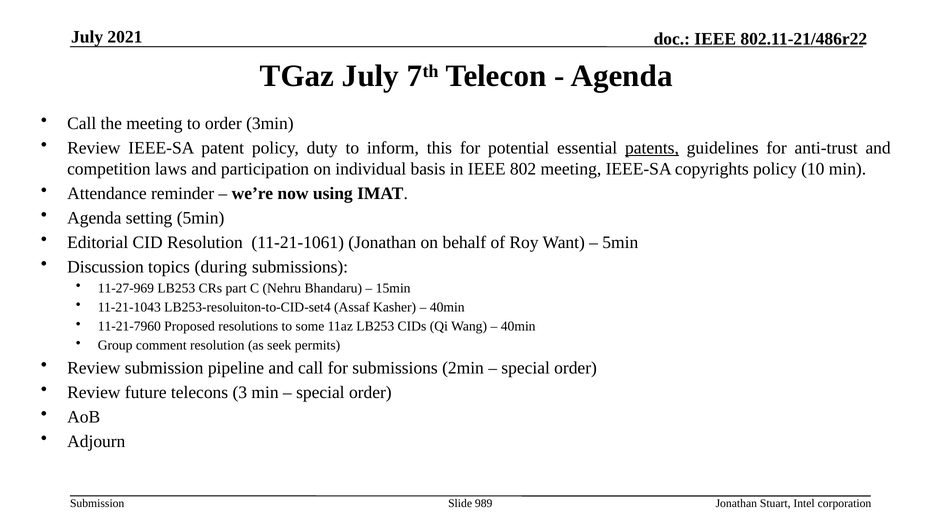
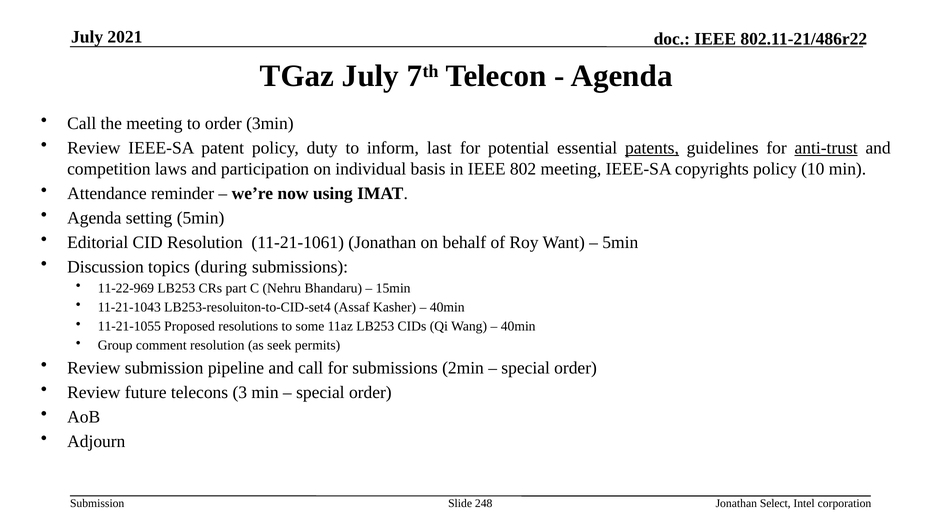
this: this -> last
anti-trust underline: none -> present
11-27-969: 11-27-969 -> 11-22-969
11-21-7960: 11-21-7960 -> 11-21-1055
989: 989 -> 248
Stuart: Stuart -> Select
